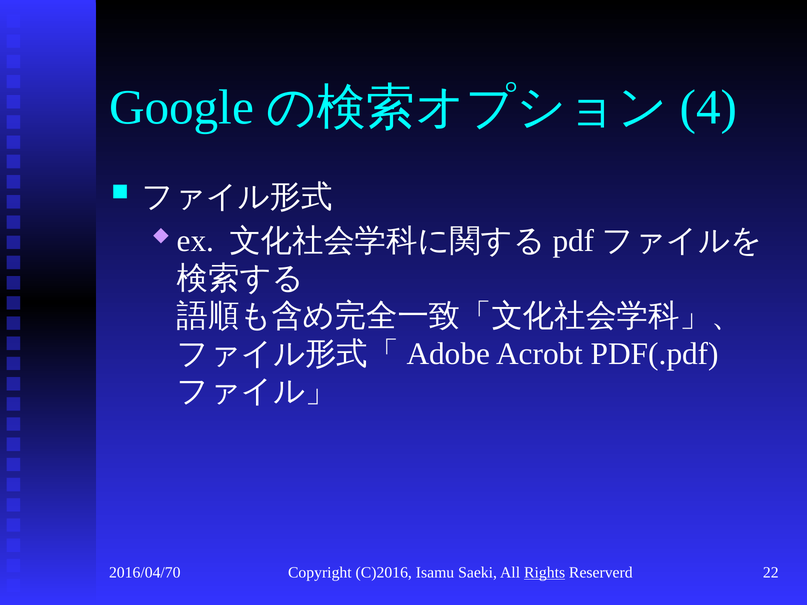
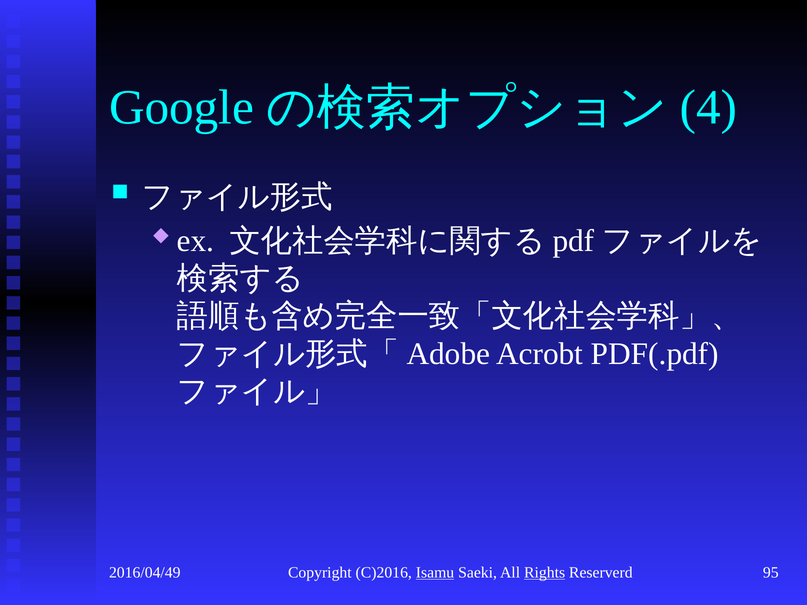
2016/04/70: 2016/04/70 -> 2016/04/49
Isamu underline: none -> present
22: 22 -> 95
